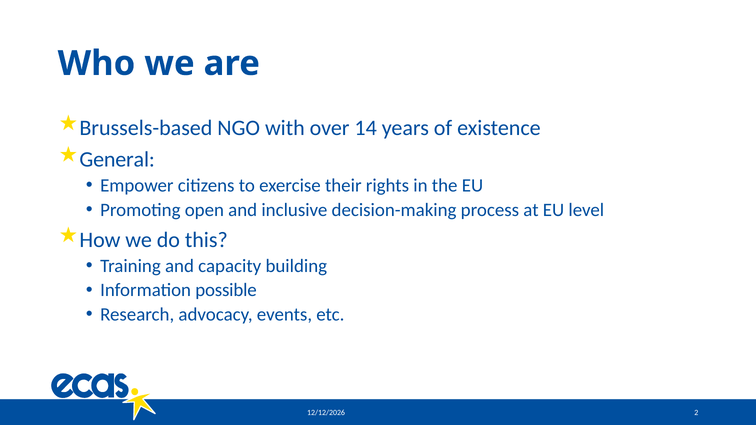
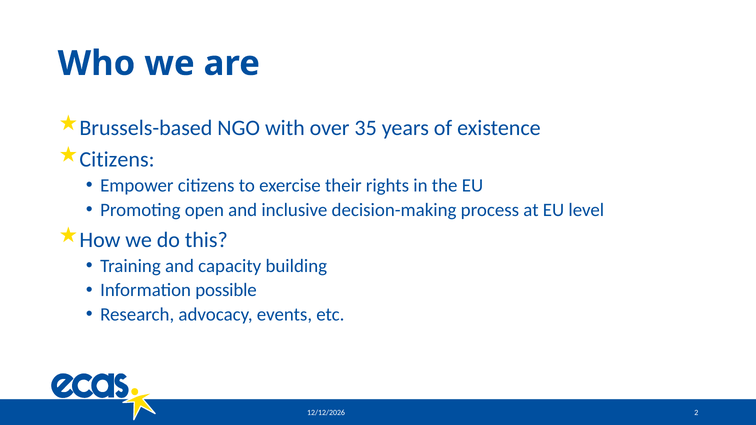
14: 14 -> 35
General at (117, 160): General -> Citizens
